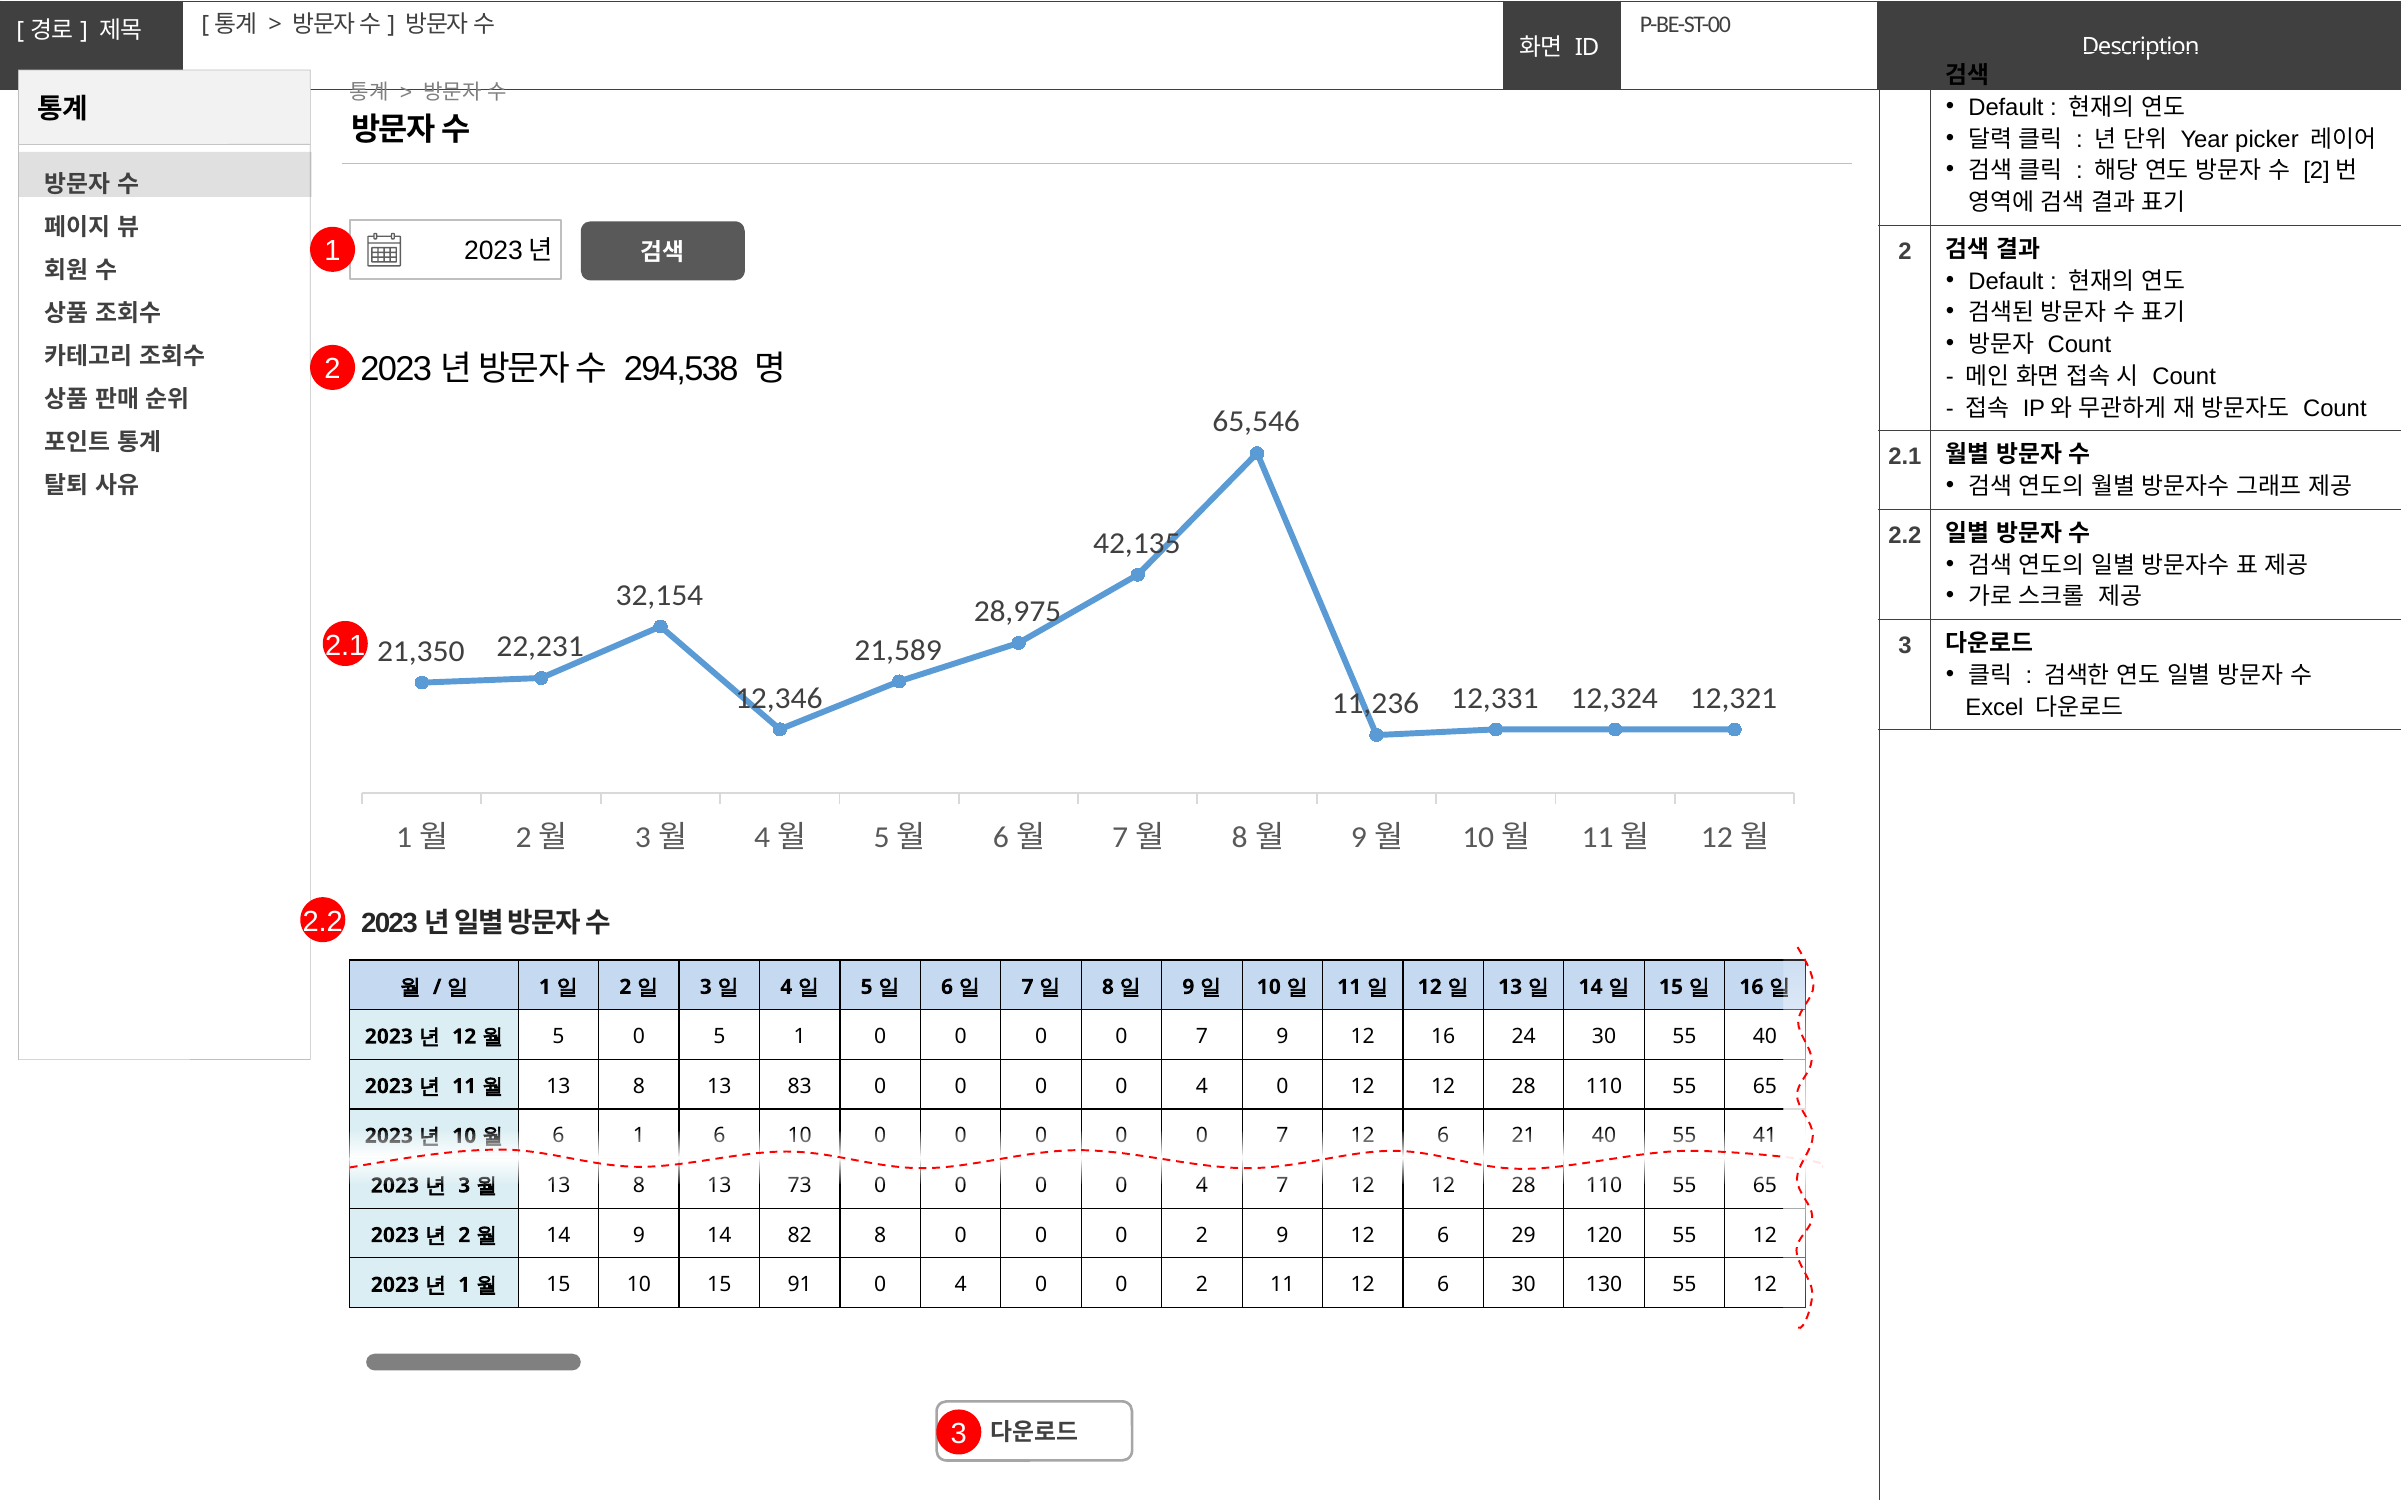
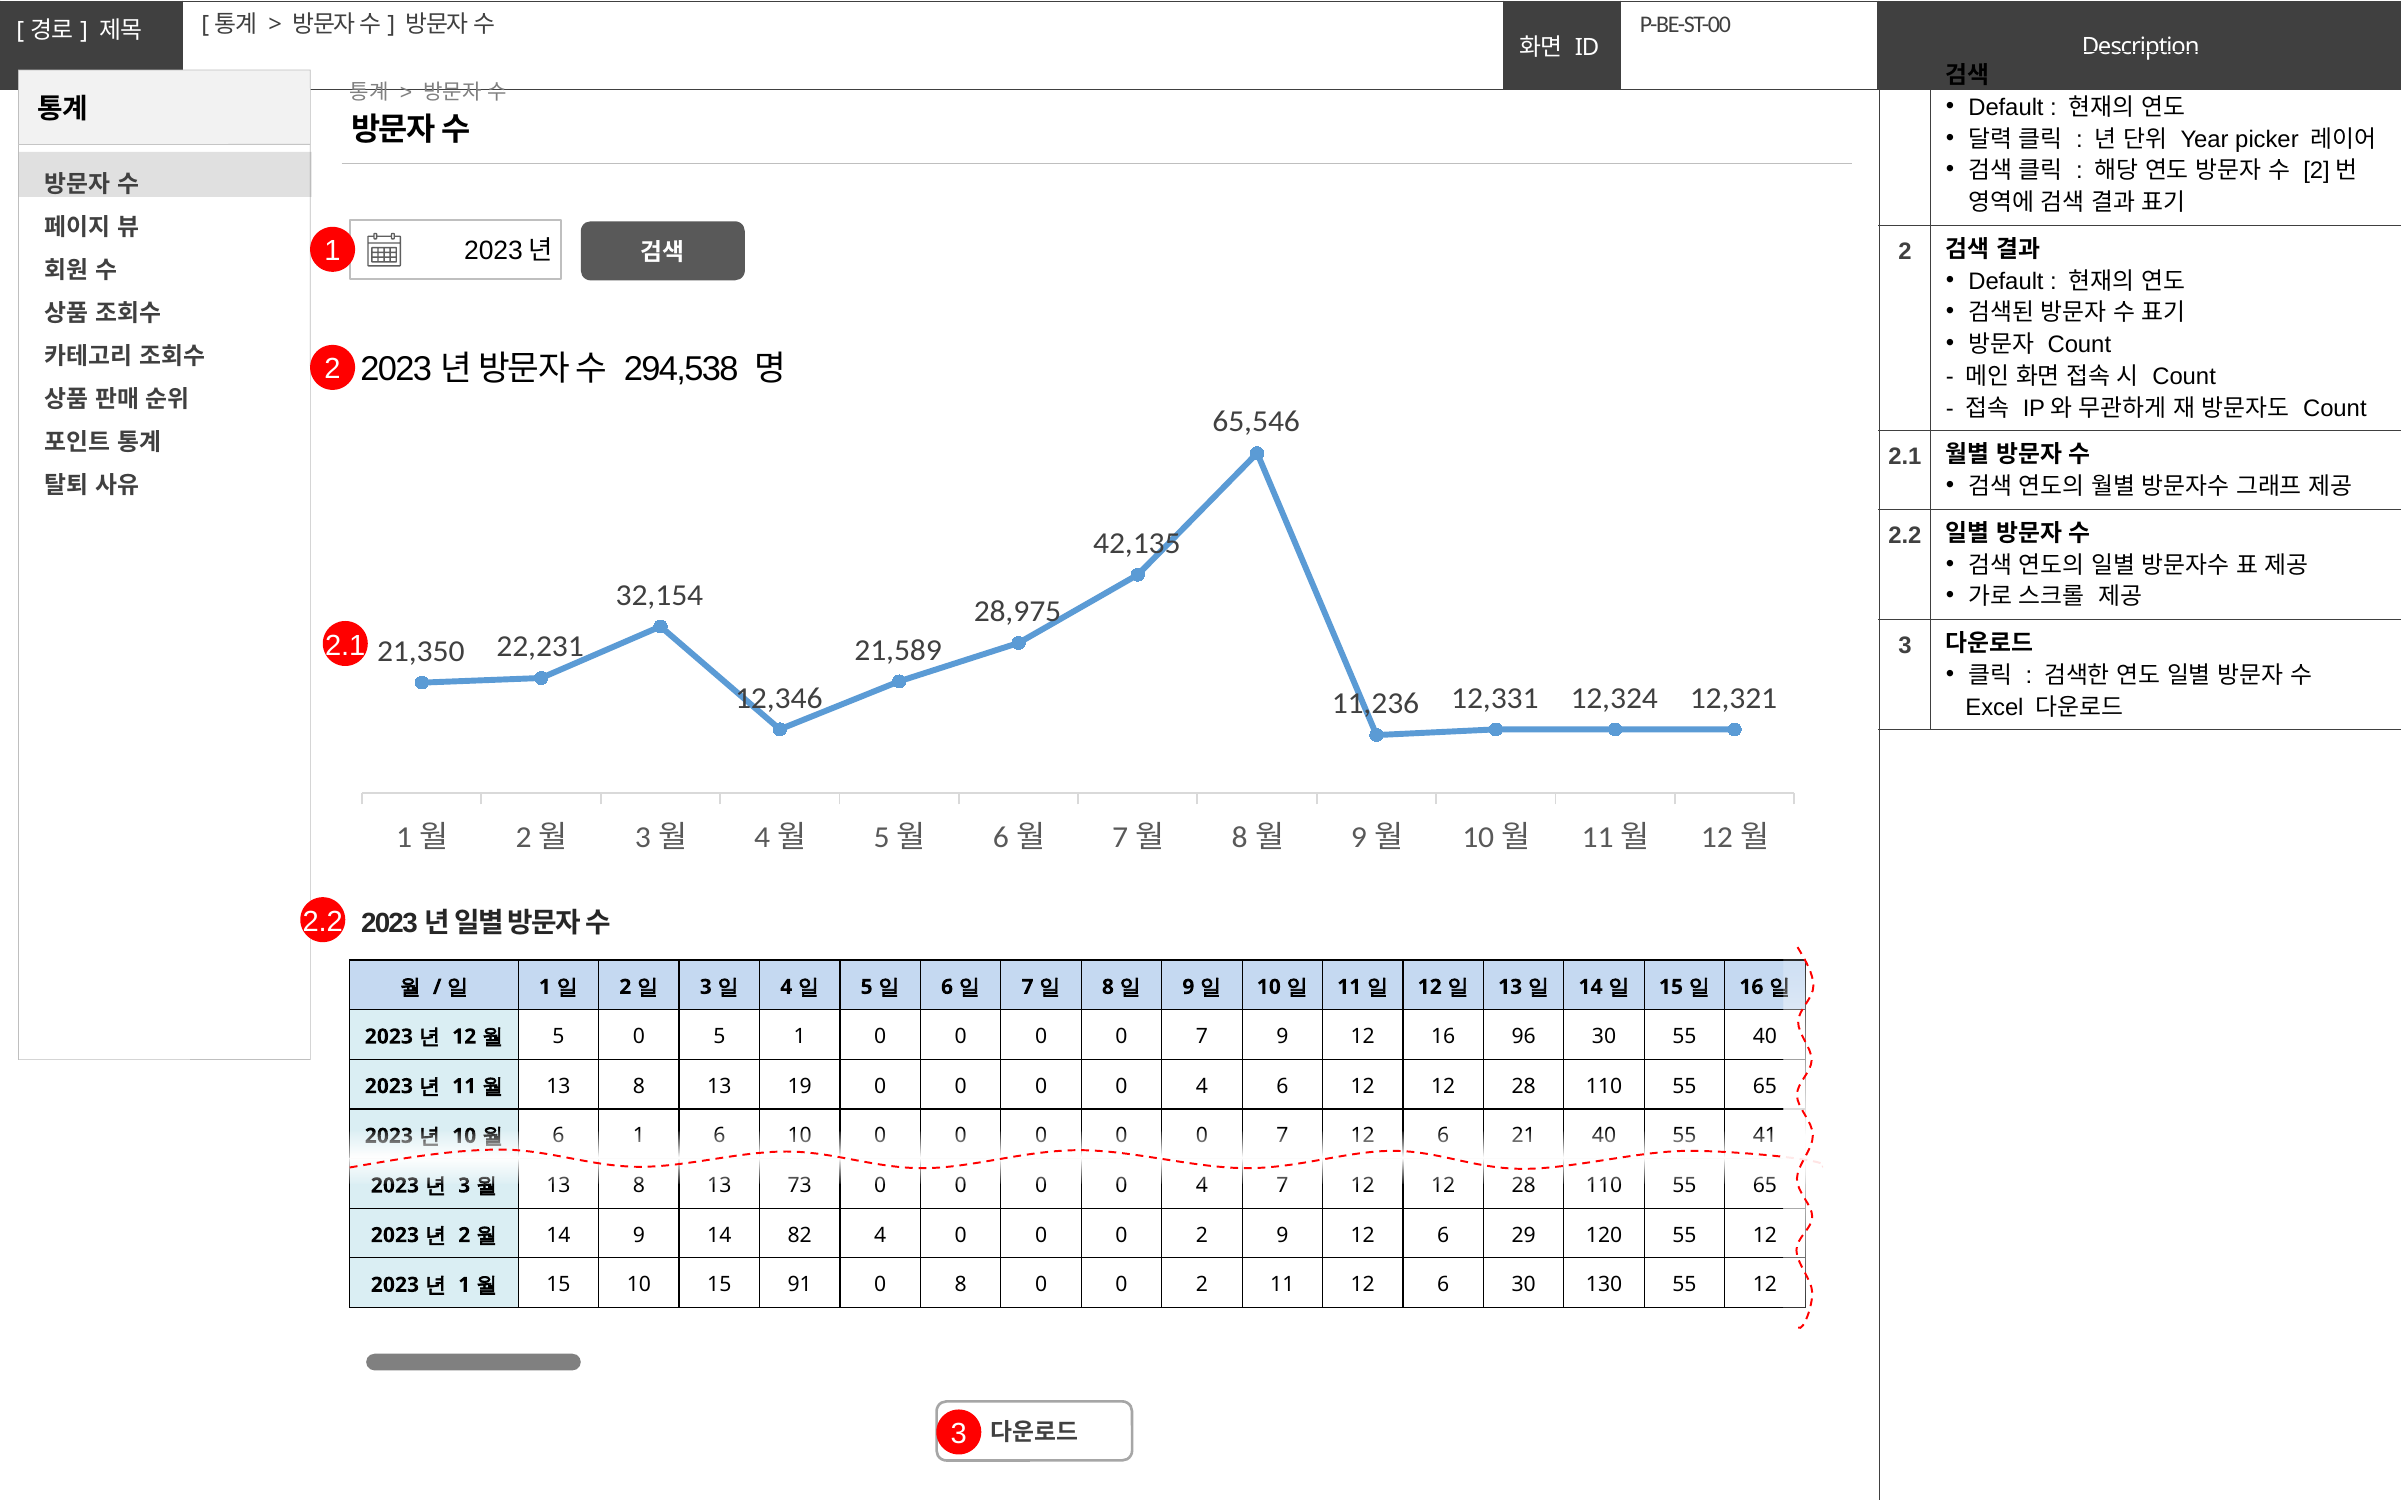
24: 24 -> 96
83: 83 -> 19
0 0 4 0: 0 -> 6
82 8: 8 -> 4
91 0 4: 4 -> 8
